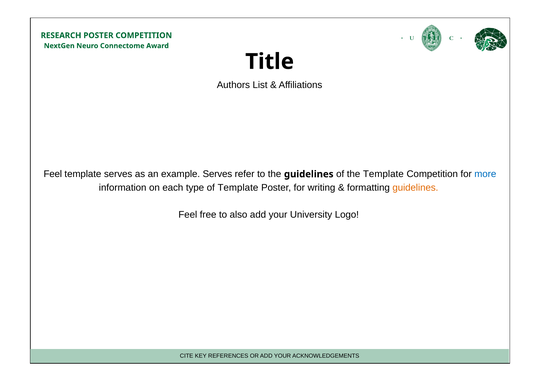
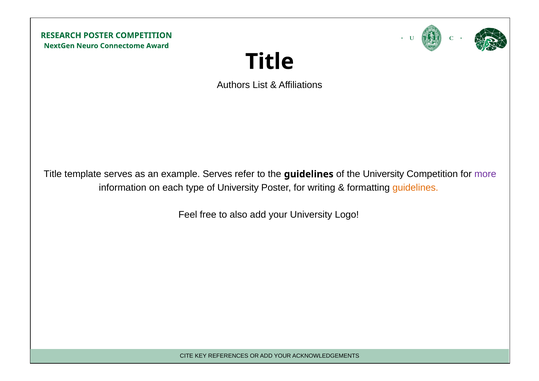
Feel at (53, 174): Feel -> Title
the Template: Template -> University
more colour: blue -> purple
of Template: Template -> University
